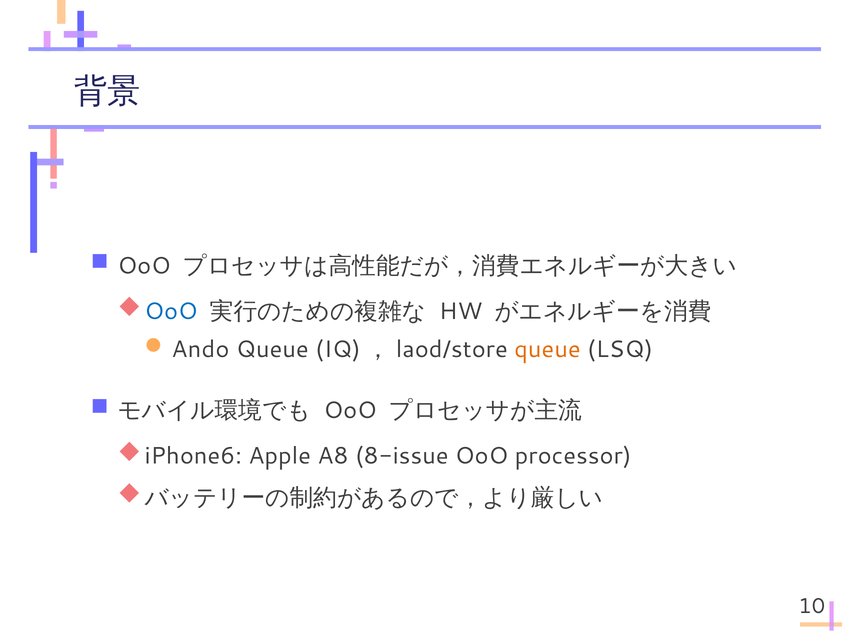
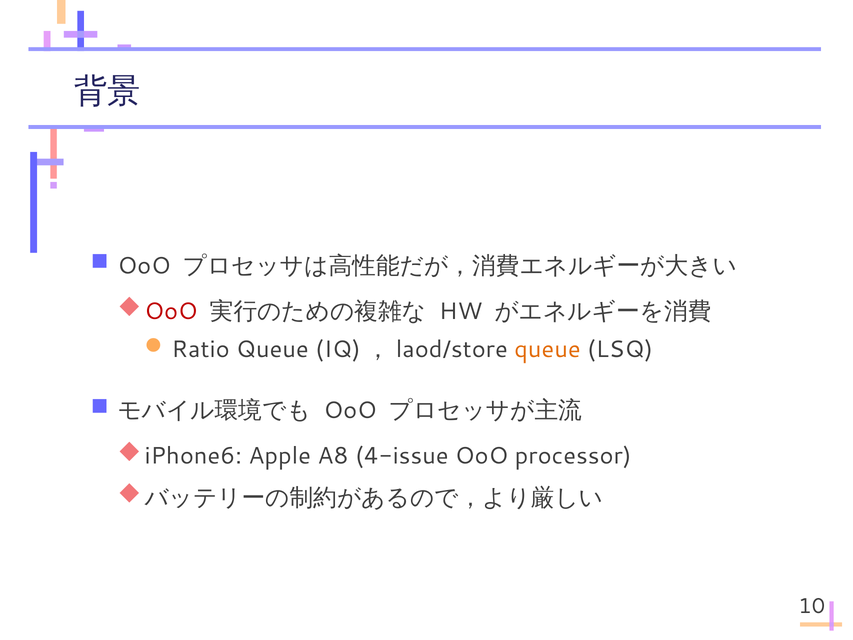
OoO at (171, 311) colour: blue -> red
Ando: Ando -> Ratio
8-issue: 8-issue -> 4-issue
